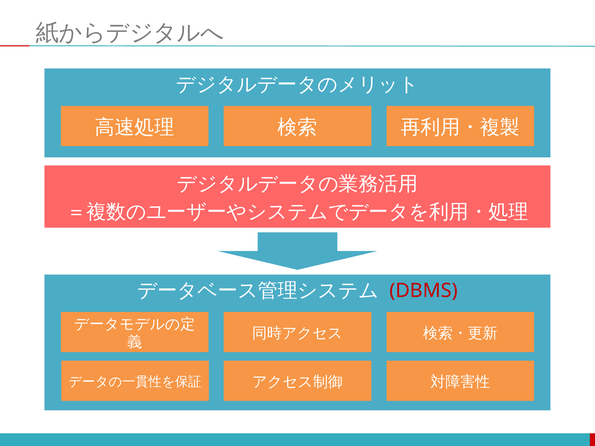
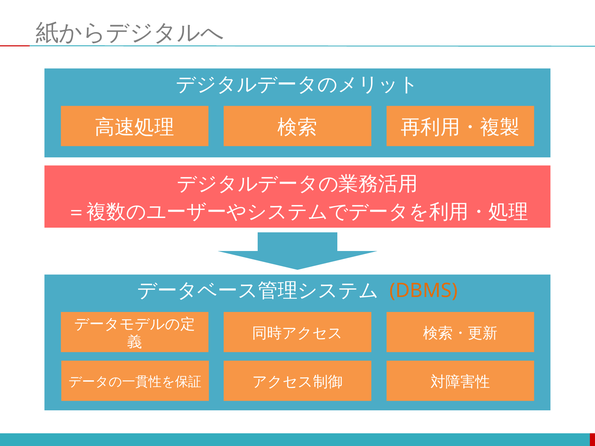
DBMS colour: red -> orange
